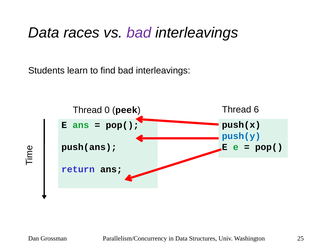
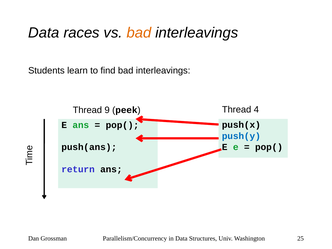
bad at (139, 33) colour: purple -> orange
6: 6 -> 4
0: 0 -> 9
